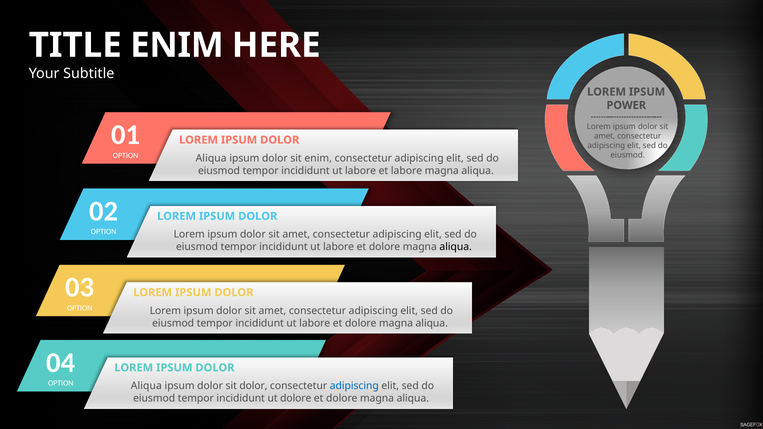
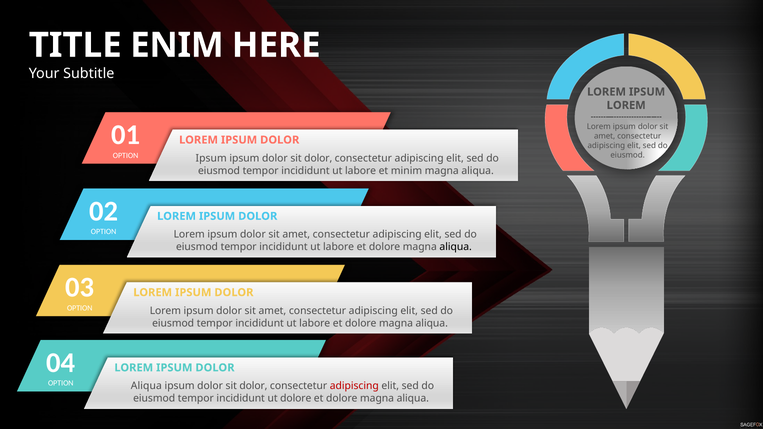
POWER at (626, 105): POWER -> LOREM
Aliqua at (211, 158): Aliqua -> Ipsum
enim at (318, 158): enim -> dolor
et labore: labore -> minim
adipiscing at (354, 386) colour: blue -> red
